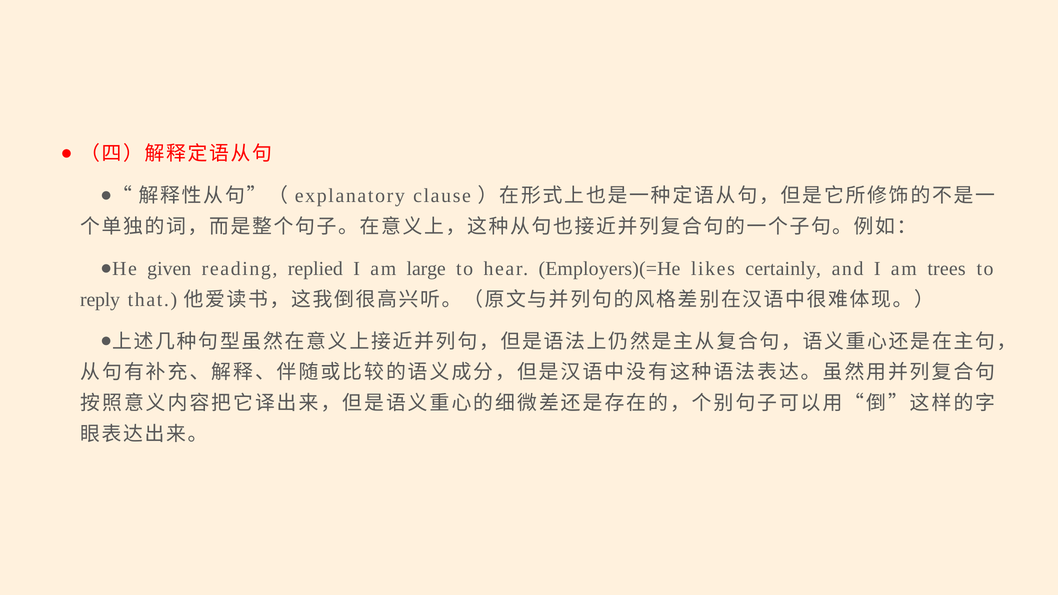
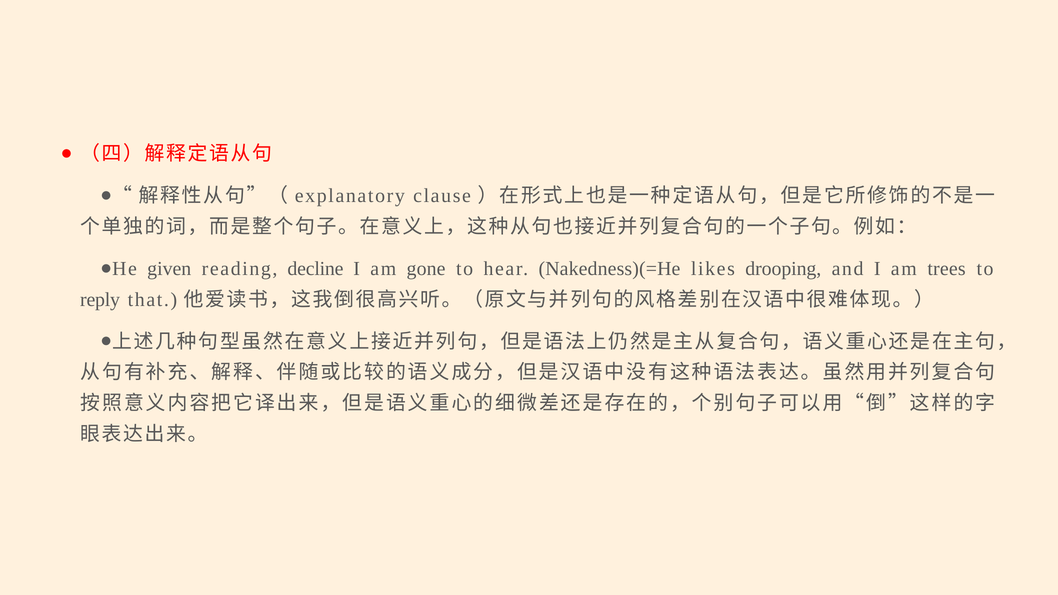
replied: replied -> decline
large: large -> gone
Employers)(=He: Employers)(=He -> Nakedness)(=He
certainly: certainly -> drooping
